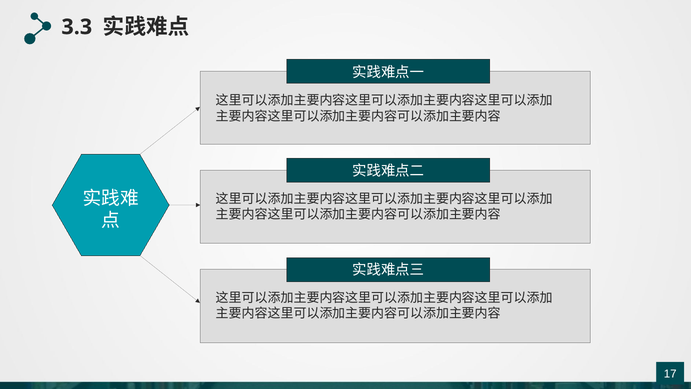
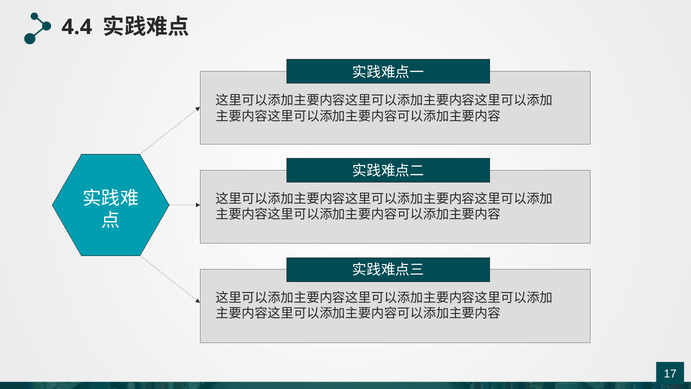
3.3: 3.3 -> 4.4
